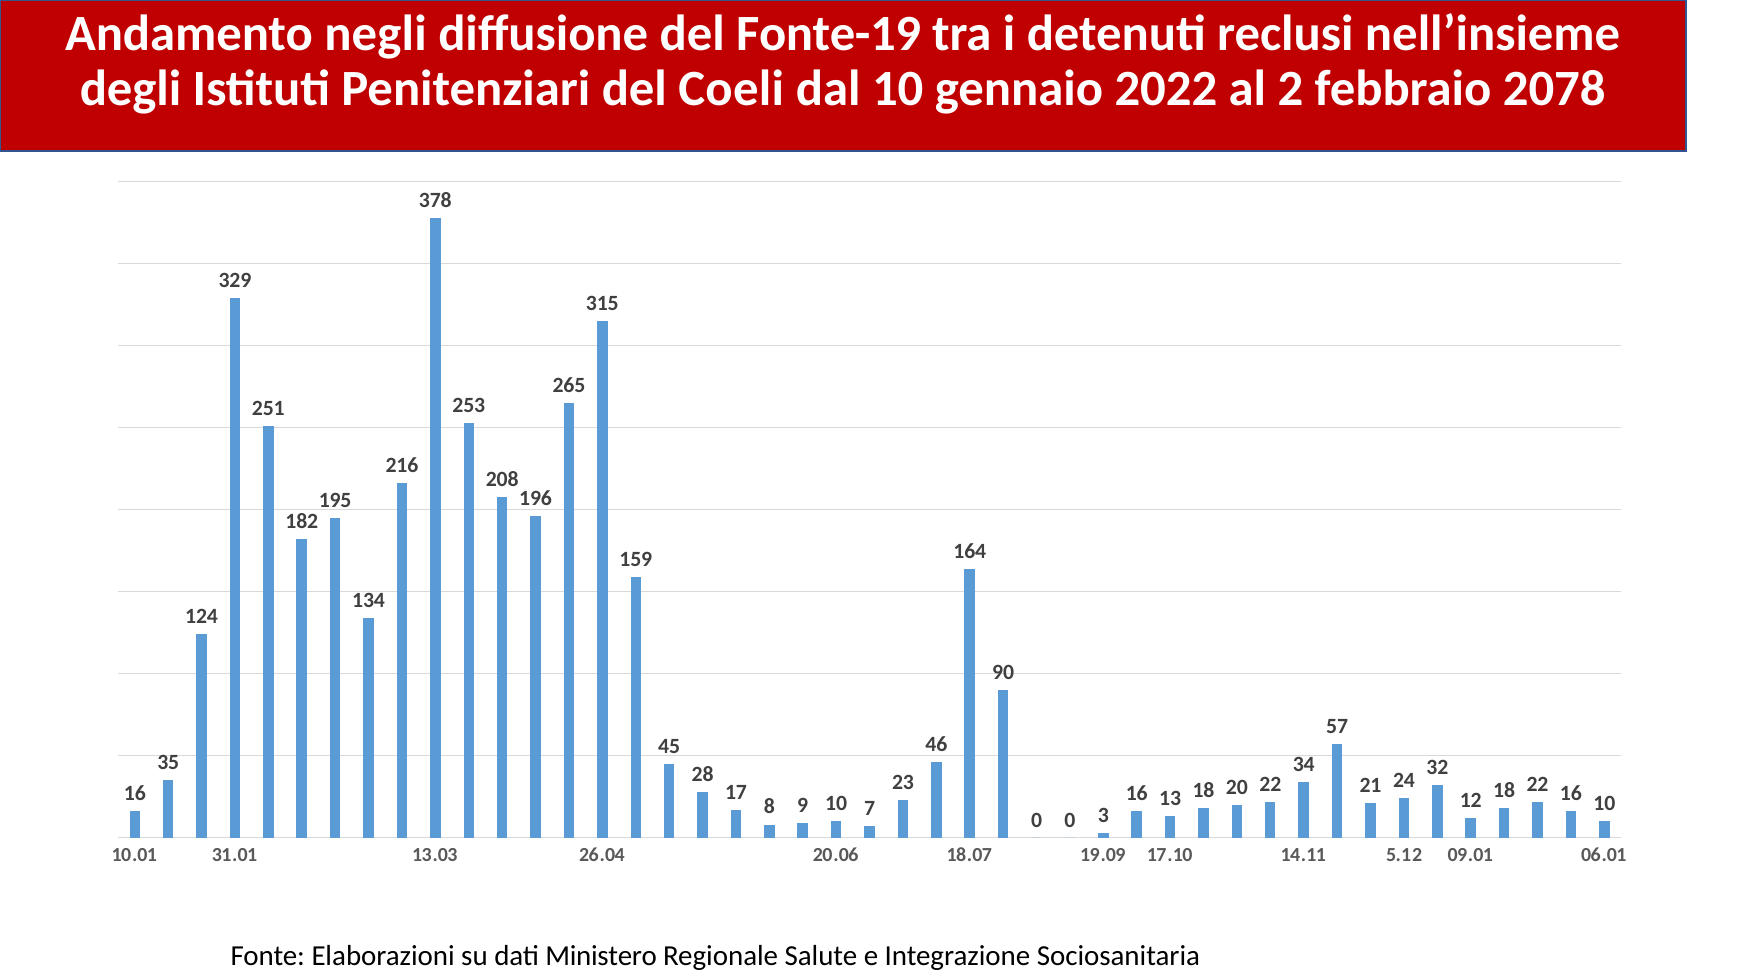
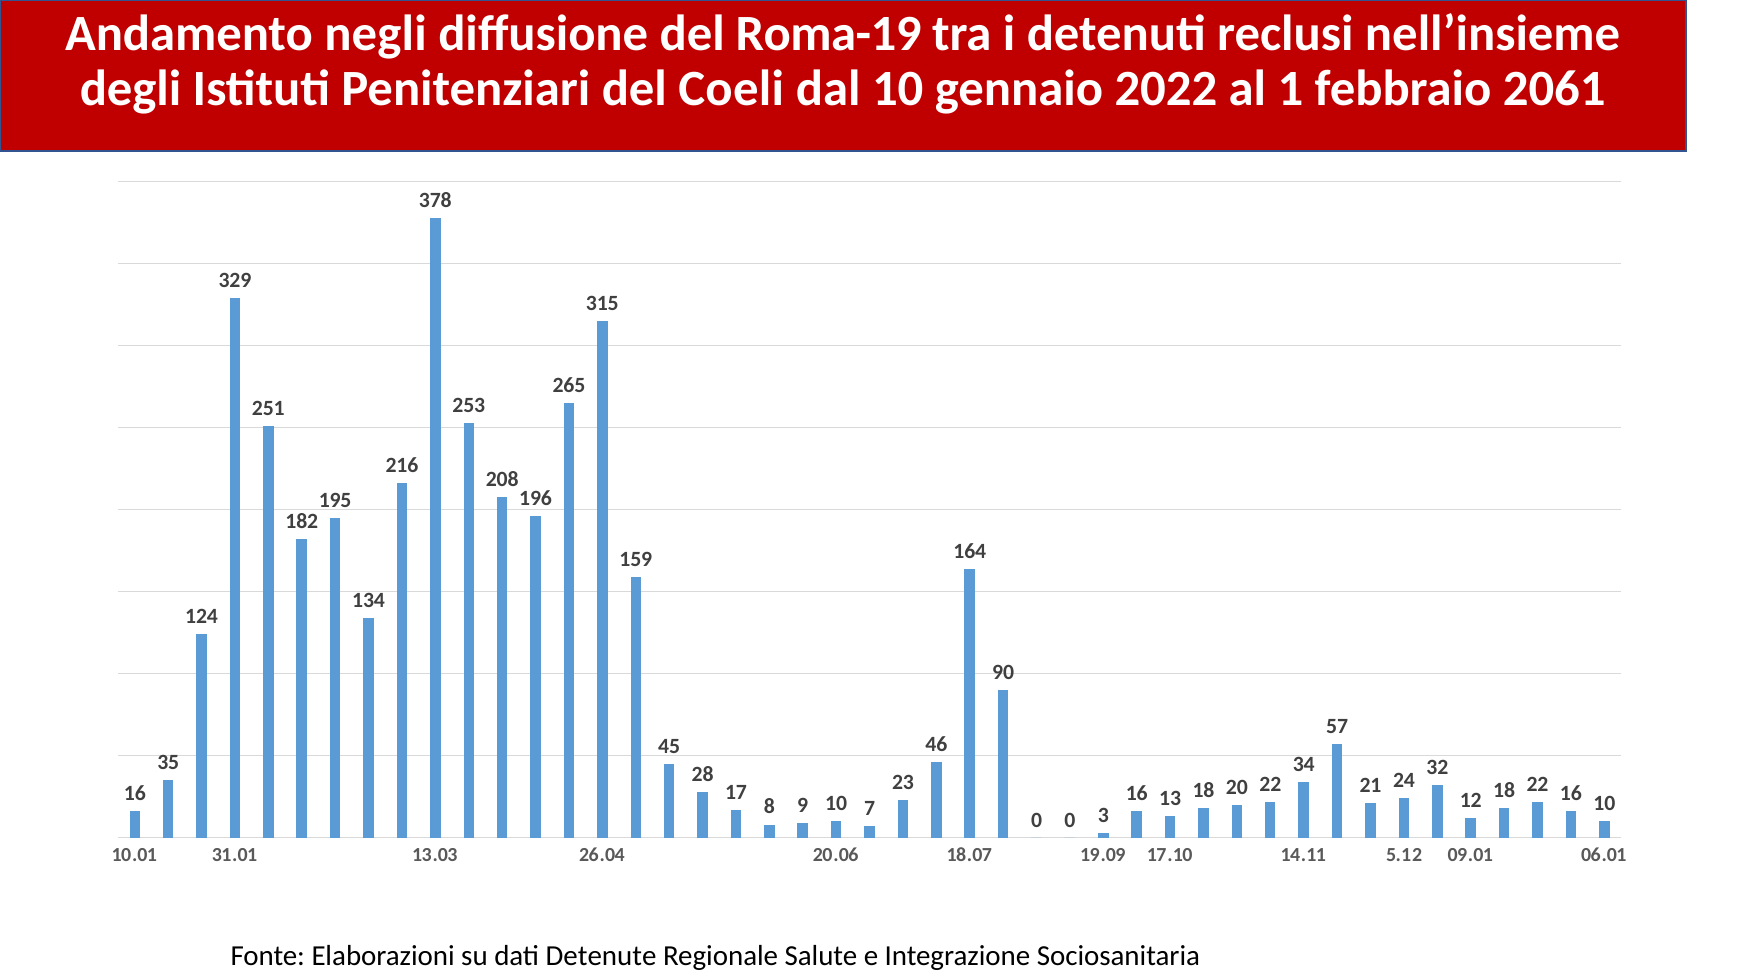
Fonte-19: Fonte-19 -> Roma-19
2: 2 -> 1
2078: 2078 -> 2061
Ministero: Ministero -> Detenute
